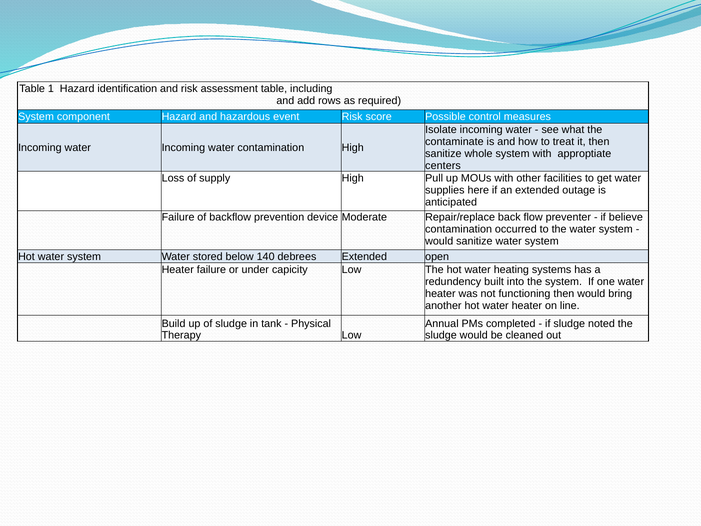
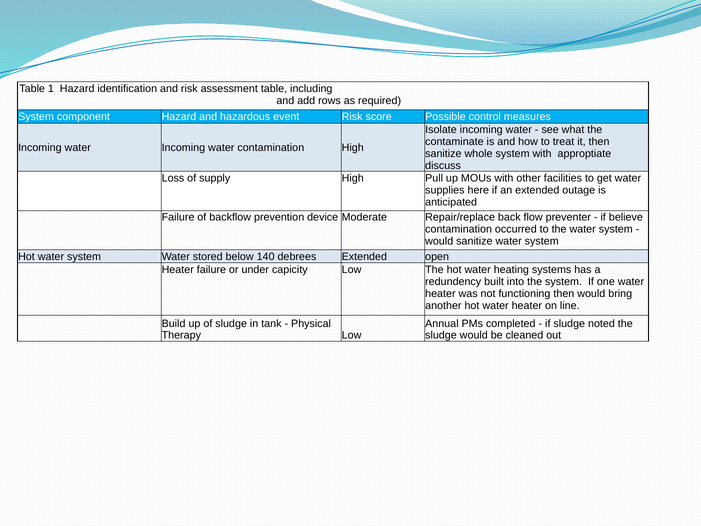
centers: centers -> discuss
